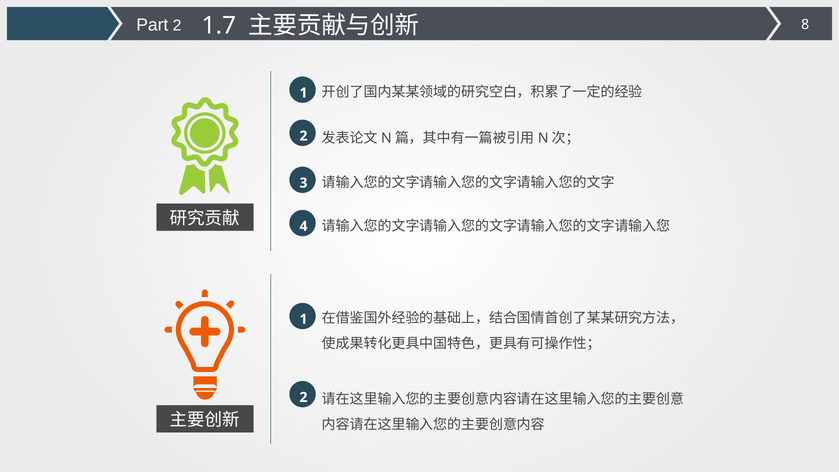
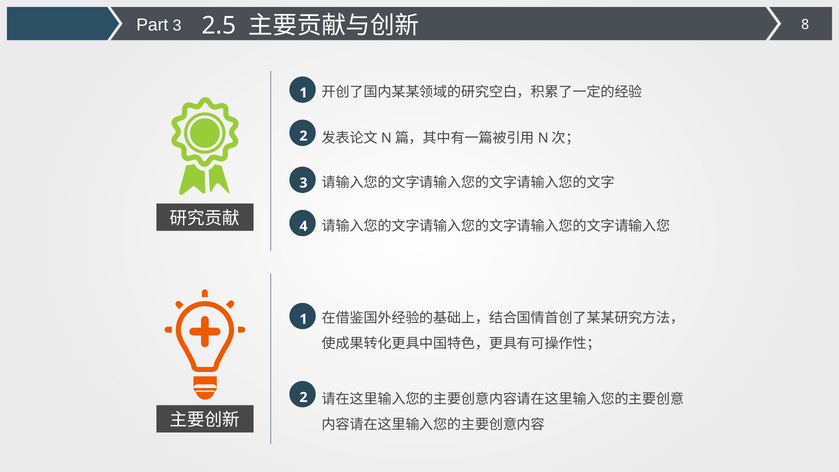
Part 2: 2 -> 3
1.7: 1.7 -> 2.5
